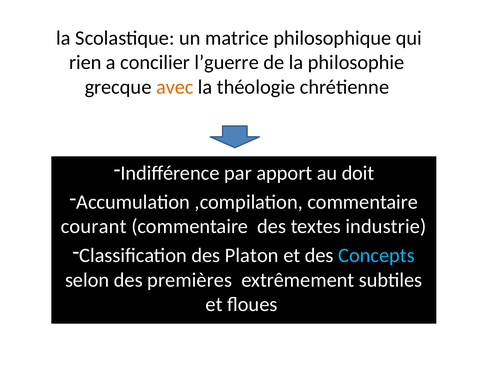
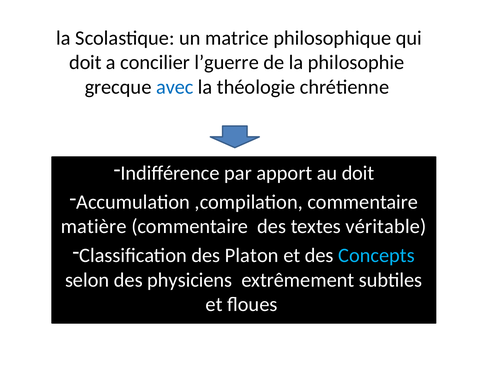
rien at (85, 62): rien -> doit
avec colour: orange -> blue
courant: courant -> matière
industrie: industrie -> véritable
premières: premières -> physiciens
